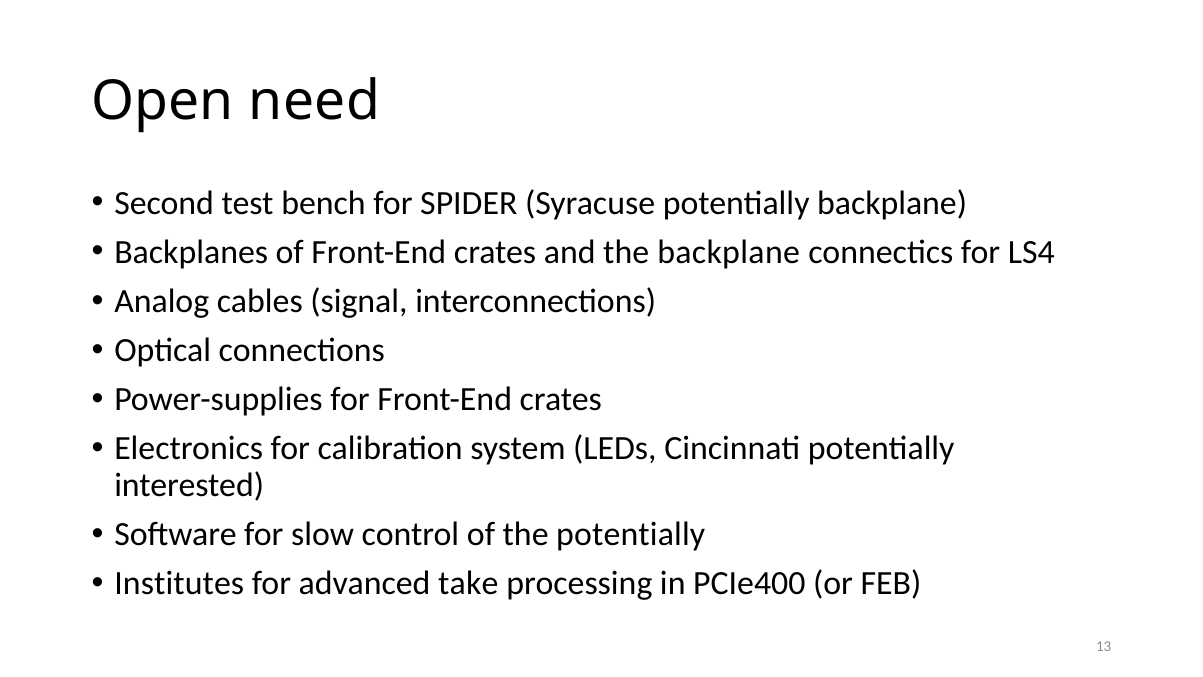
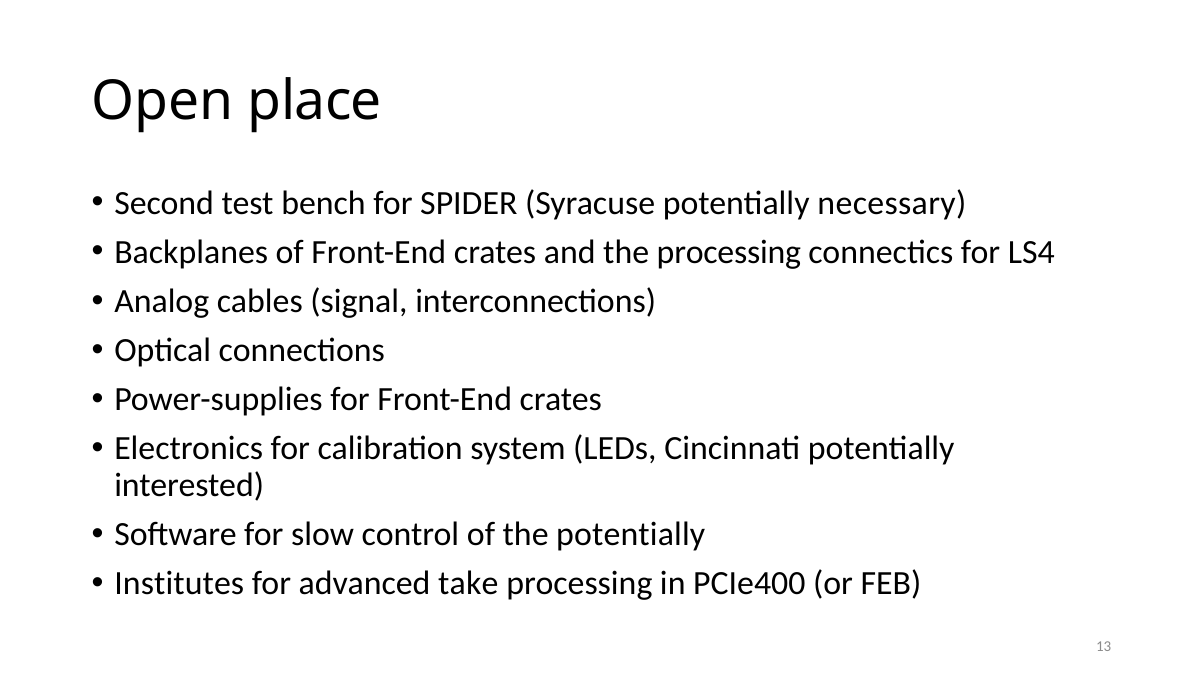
need: need -> place
potentially backplane: backplane -> necessary
the backplane: backplane -> processing
